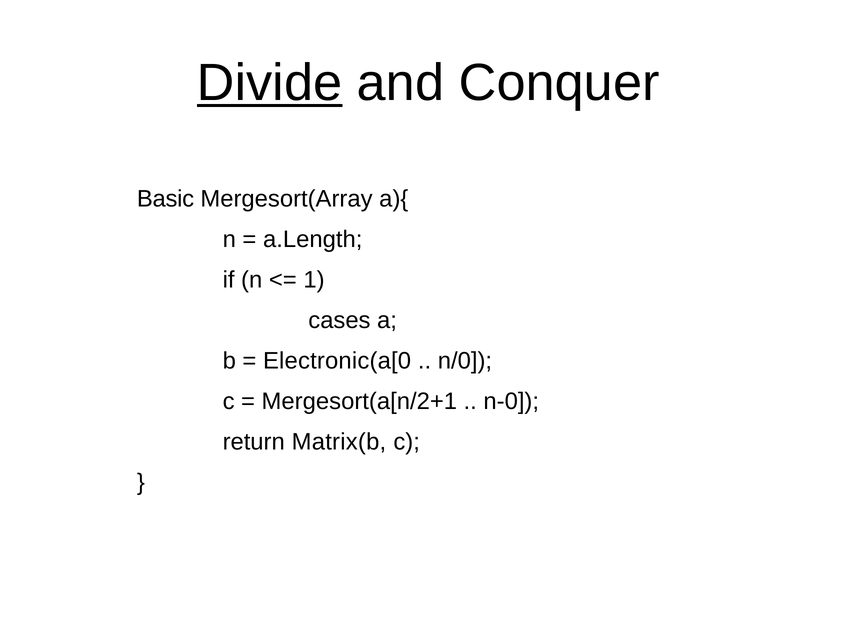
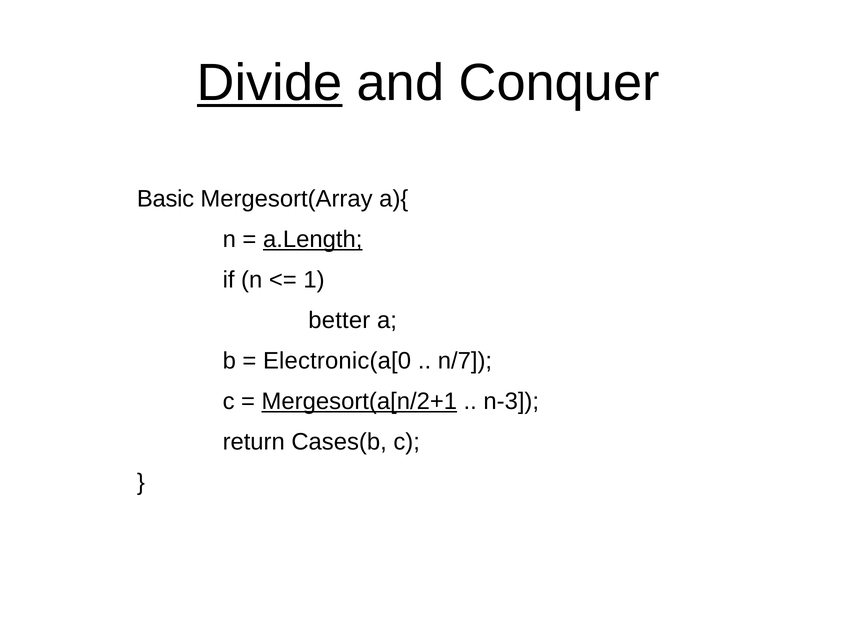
a.Length underline: none -> present
cases: cases -> better
n/0: n/0 -> n/7
Mergesort(a[n/2+1 underline: none -> present
n-0: n-0 -> n-3
Matrix(b: Matrix(b -> Cases(b
